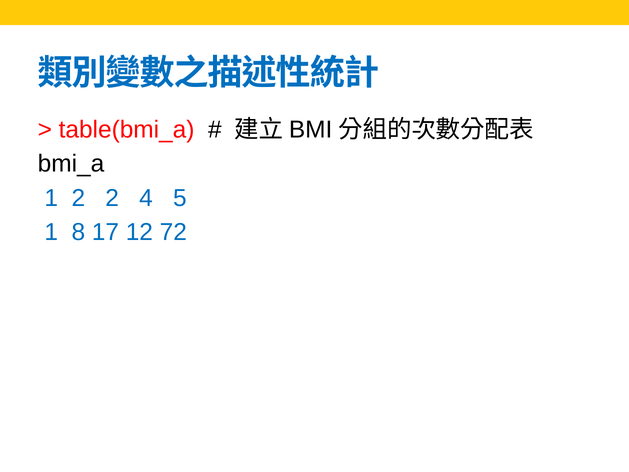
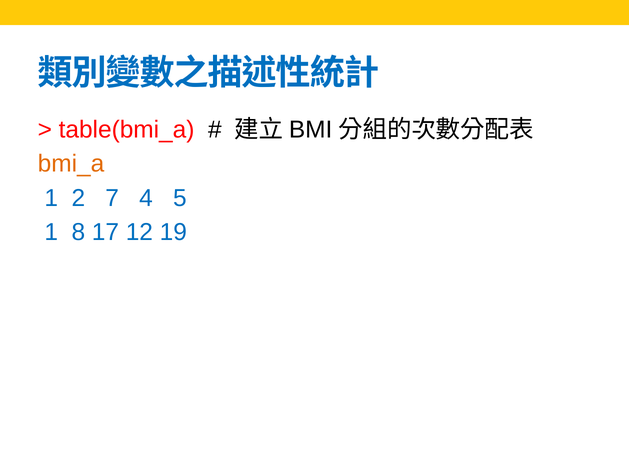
bmi_a colour: black -> orange
2 2: 2 -> 7
72: 72 -> 19
